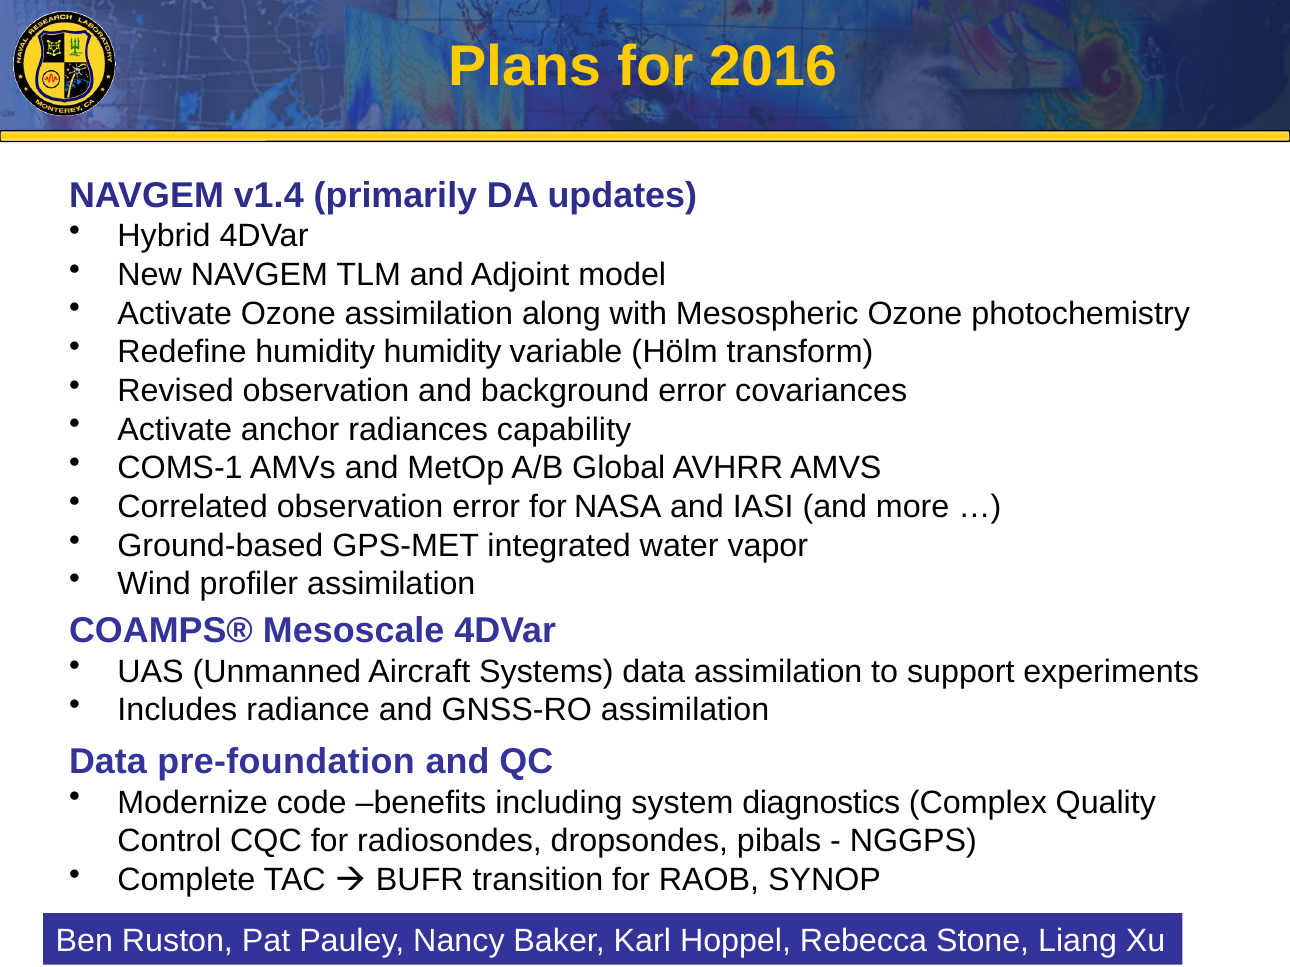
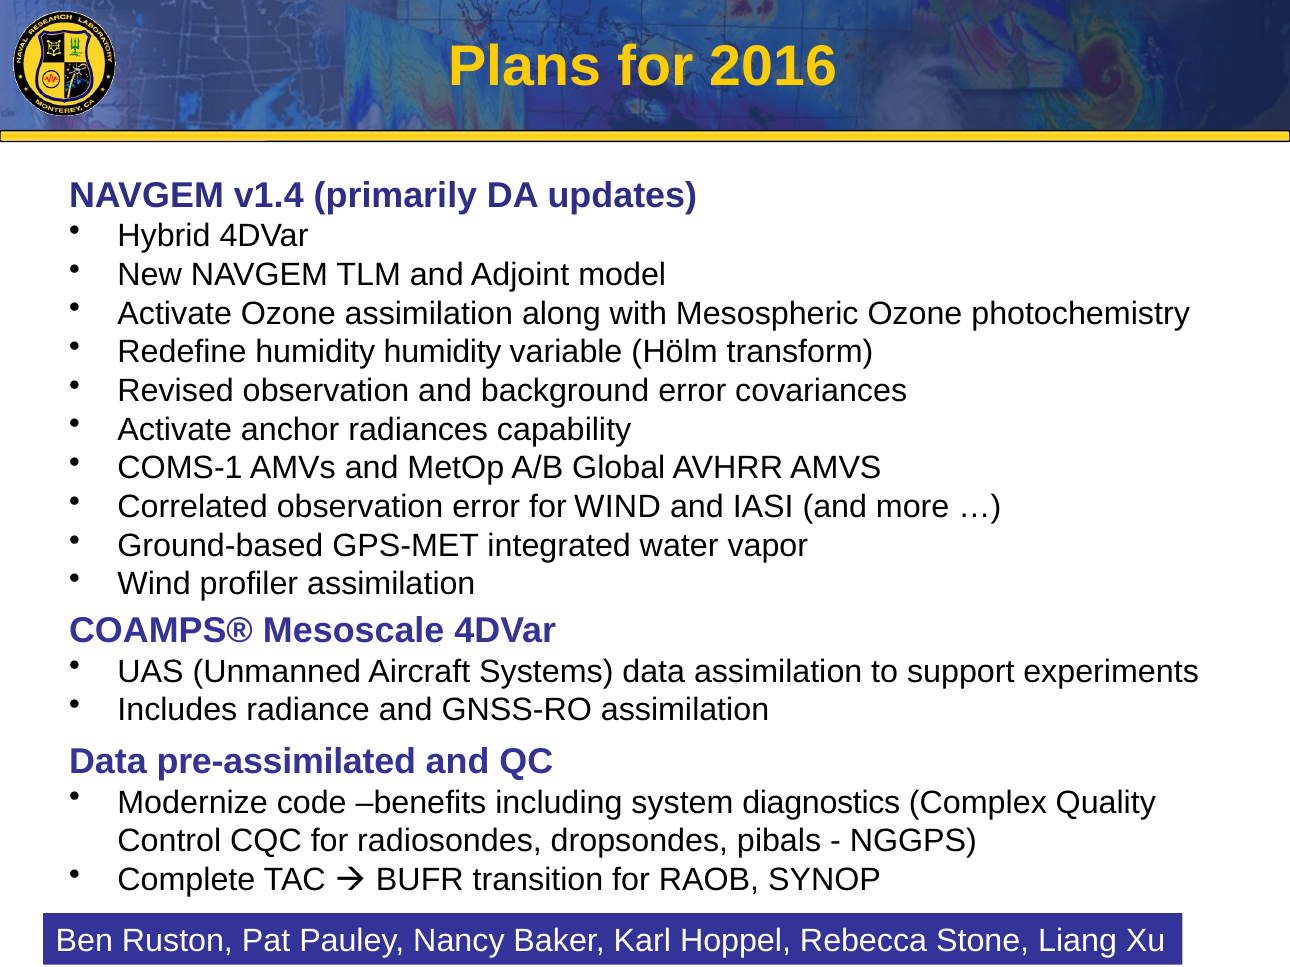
for NASA: NASA -> WIND
pre-foundation: pre-foundation -> pre-assimilated
